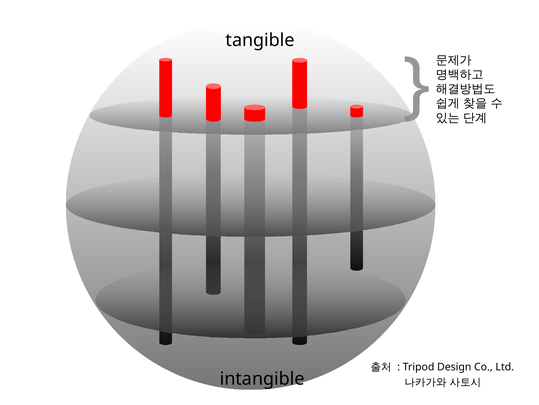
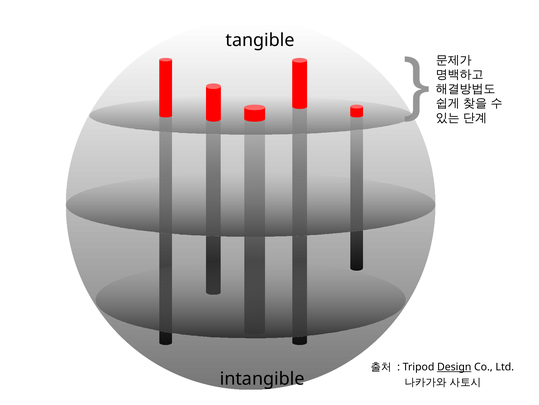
Design underline: none -> present
